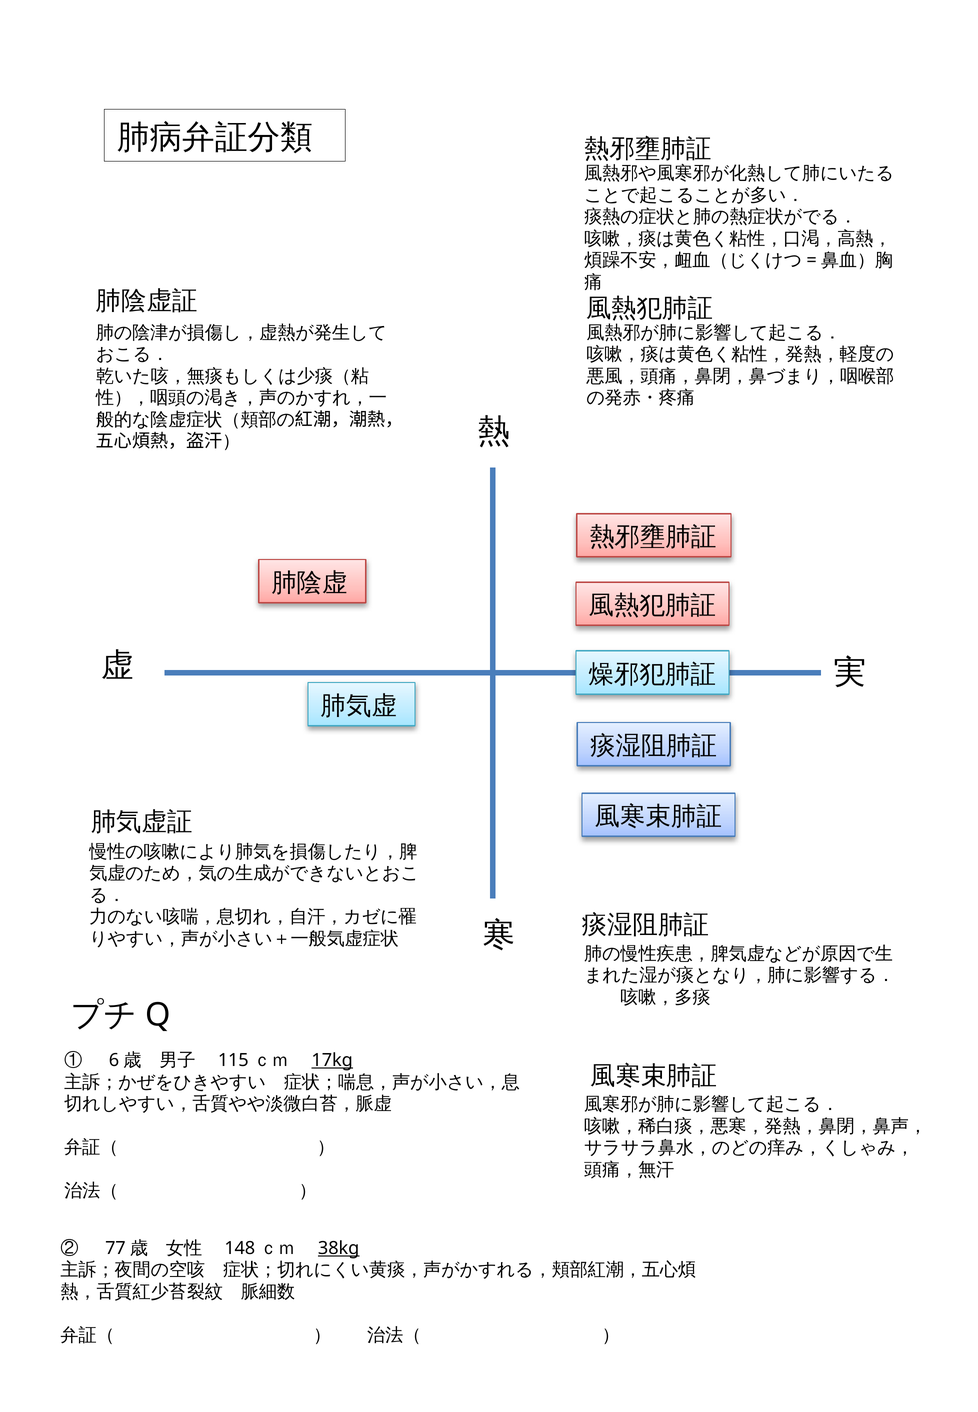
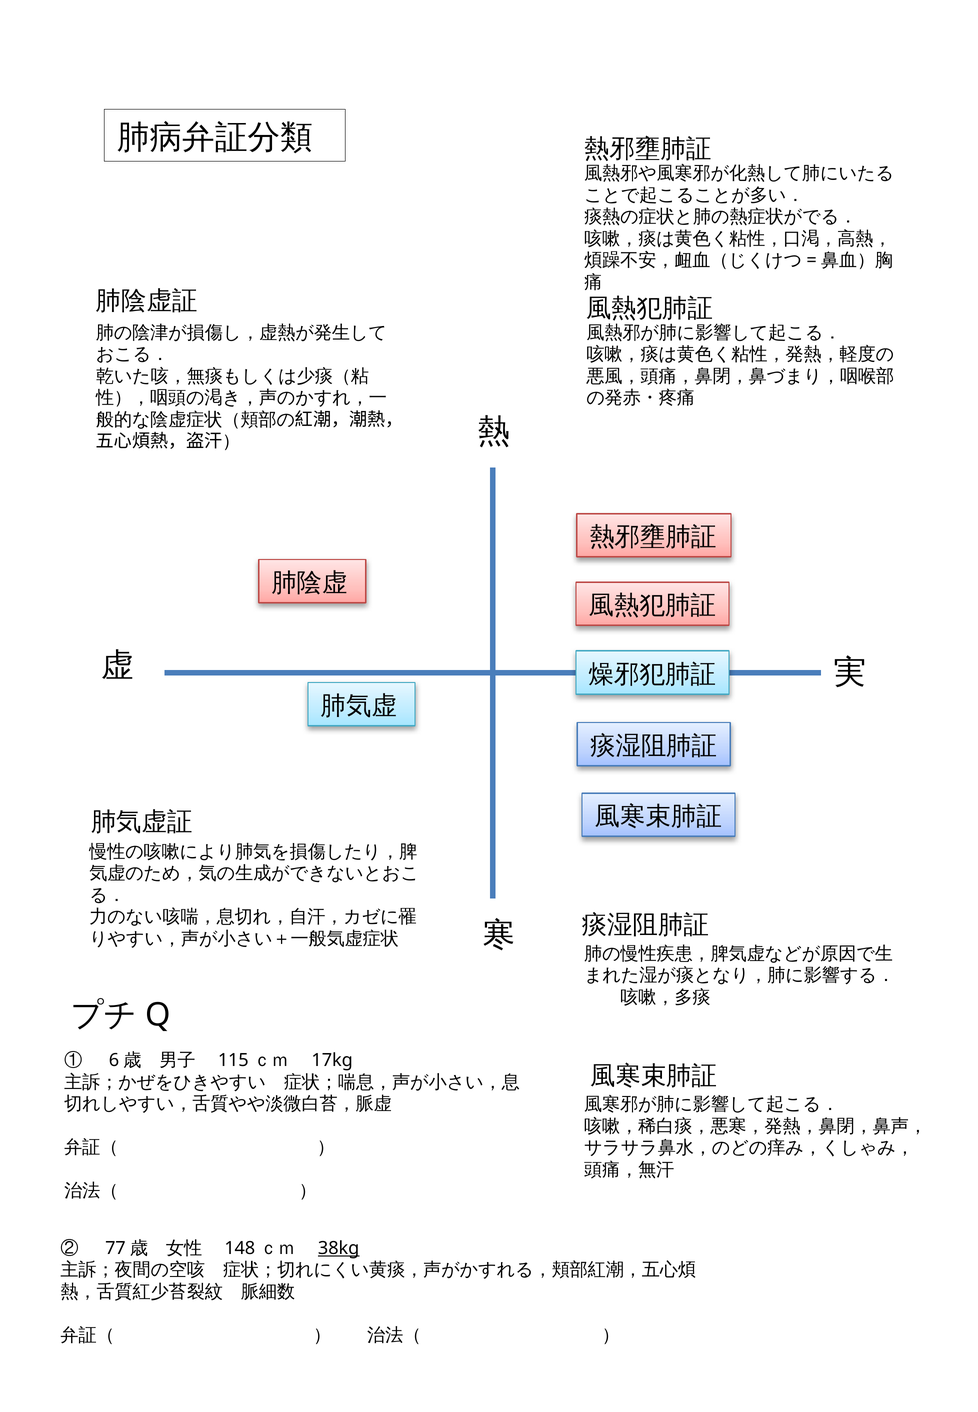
17kg underline: present -> none
